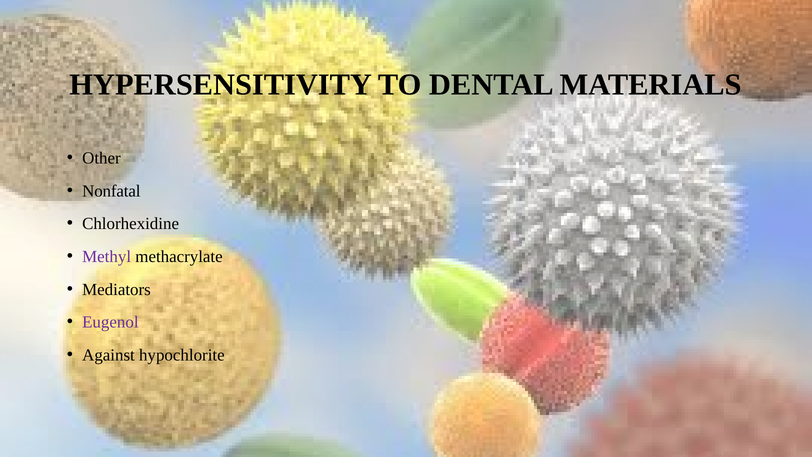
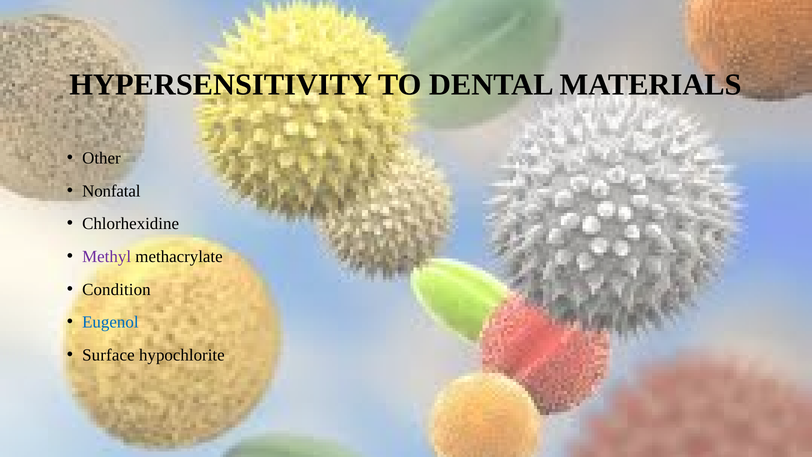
Mediators: Mediators -> Condition
Eugenol colour: purple -> blue
Against: Against -> Surface
